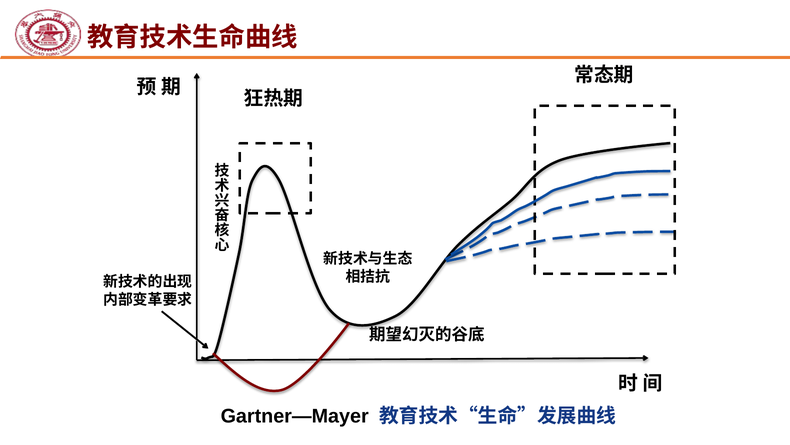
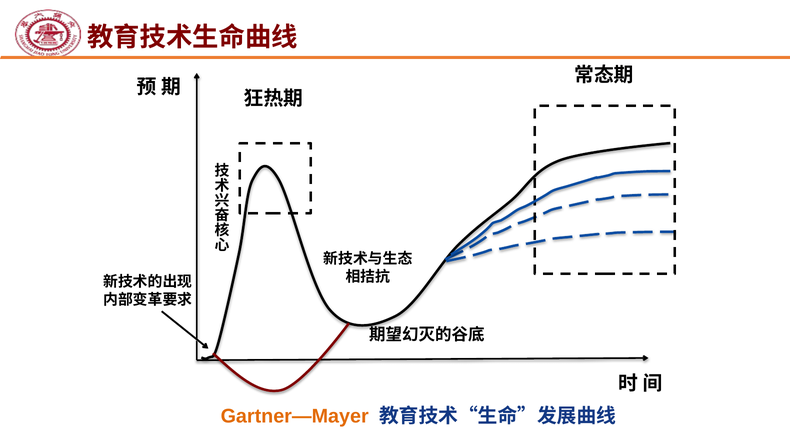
Gartner—Mayer colour: black -> orange
